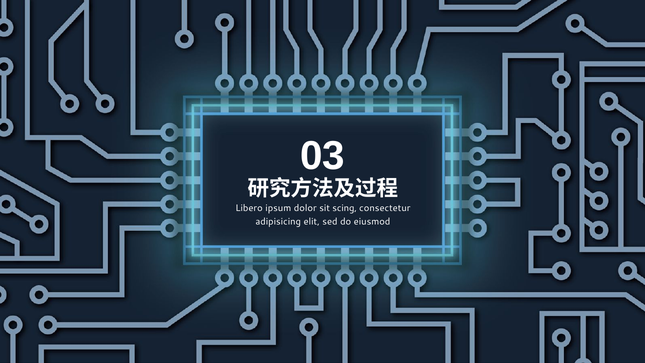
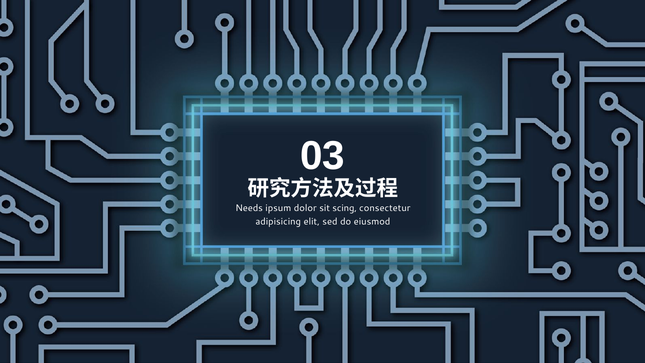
Libero: Libero -> Needs
